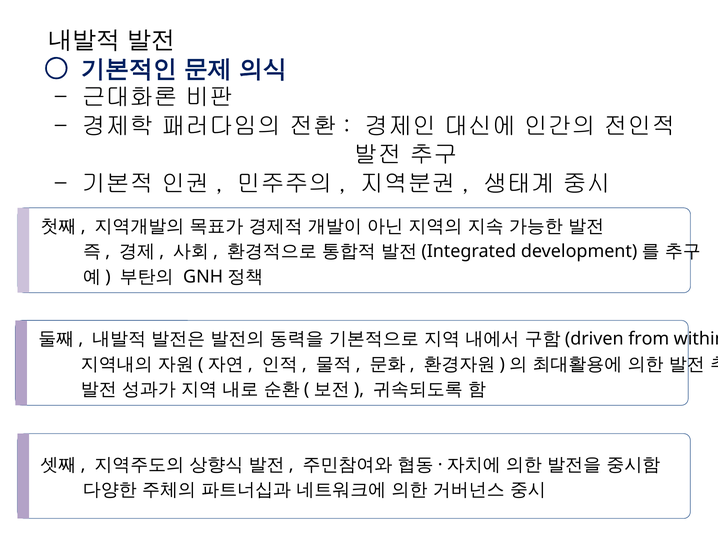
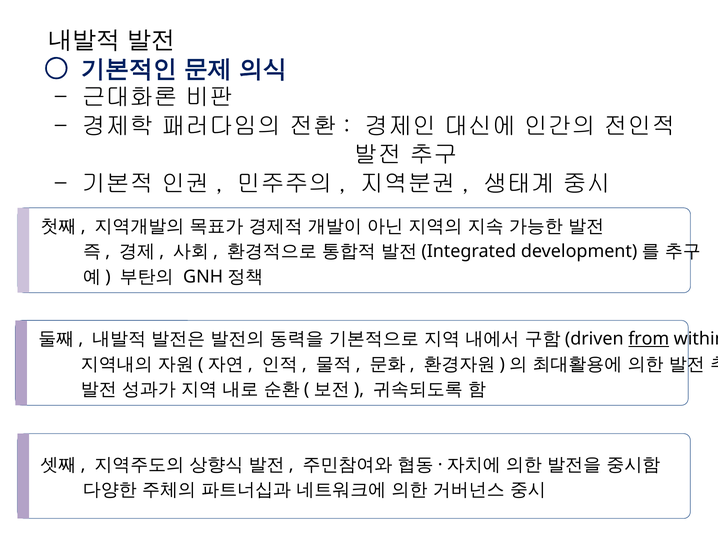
from underline: none -> present
